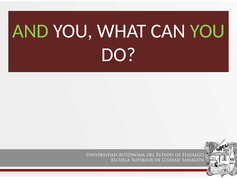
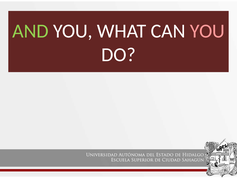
YOU at (207, 31) colour: light green -> pink
